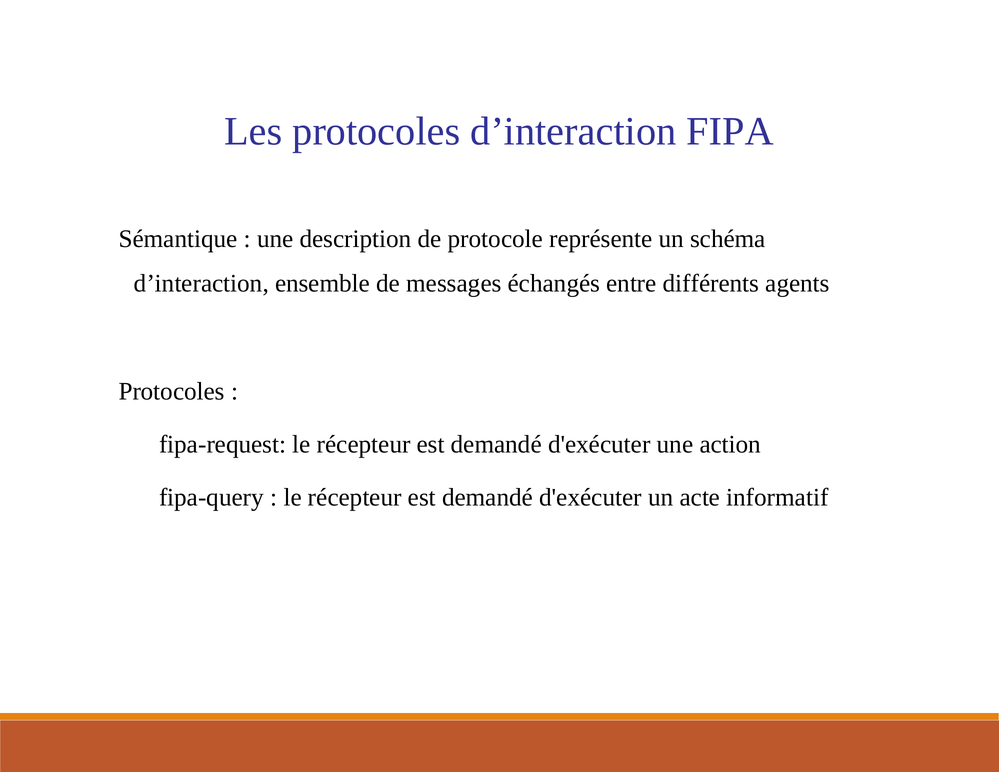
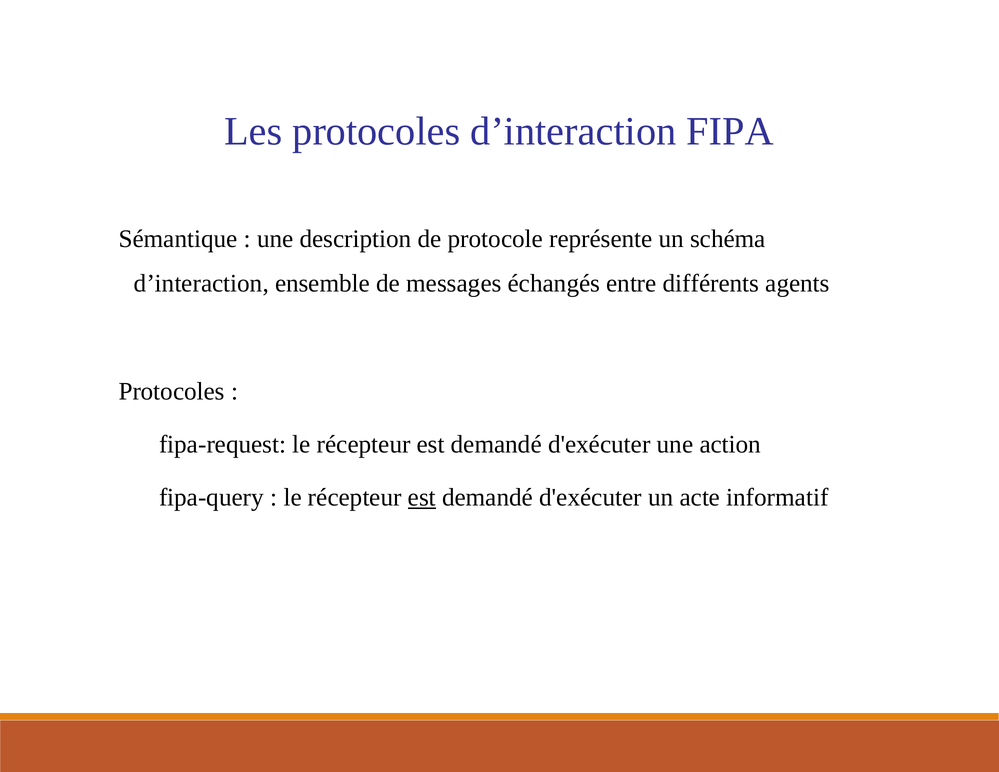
est at (422, 498) underline: none -> present
